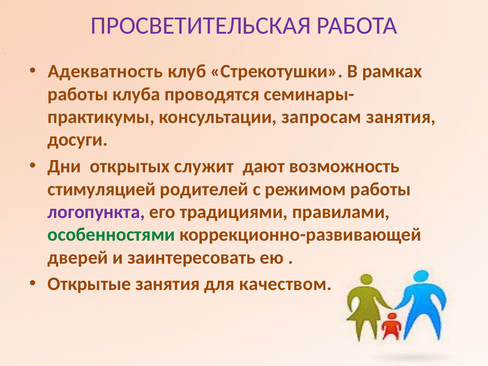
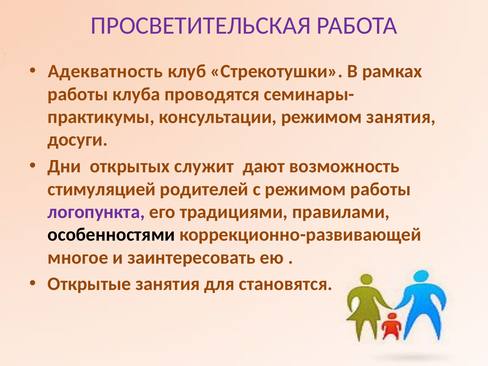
консультации запросам: запросам -> режимом
особенностями colour: green -> black
дверей: дверей -> многое
качеством: качеством -> становятся
